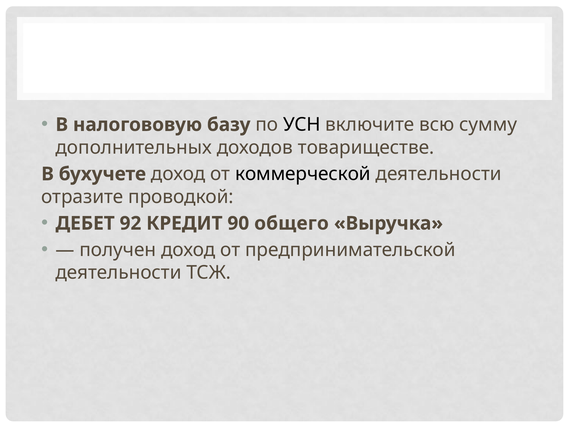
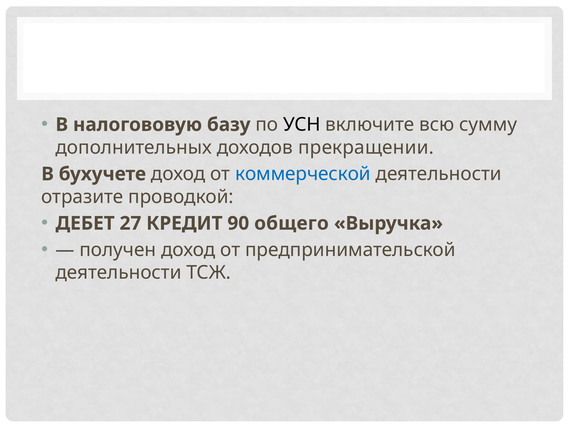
товариществе: товариществе -> прекращении
коммерческой colour: black -> blue
92: 92 -> 27
